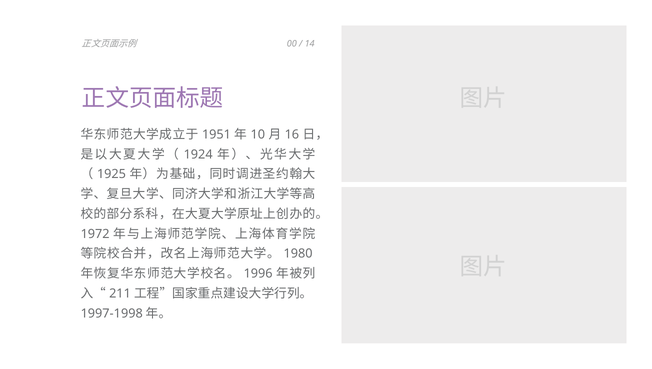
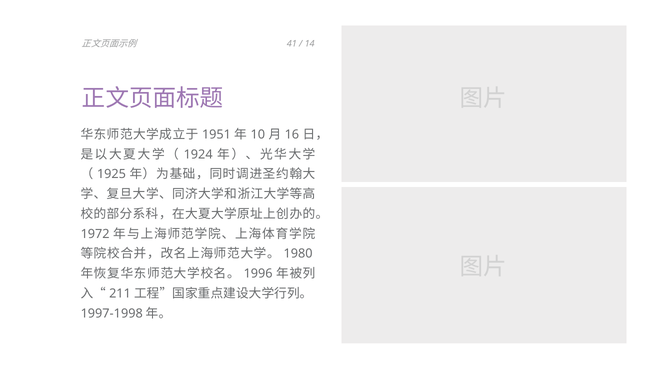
00: 00 -> 41
